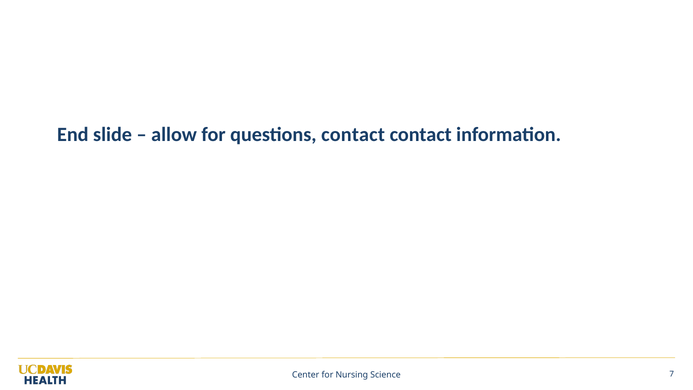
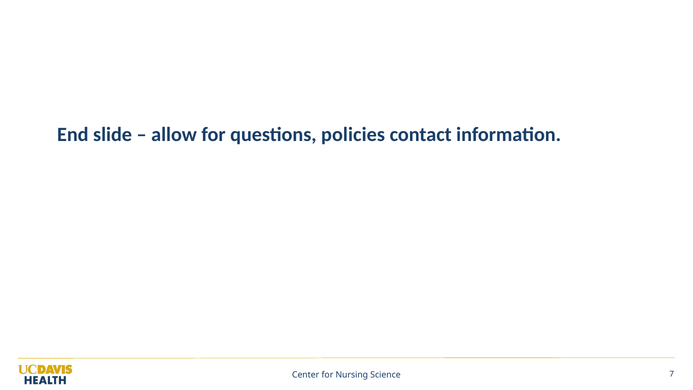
questions contact: contact -> policies
